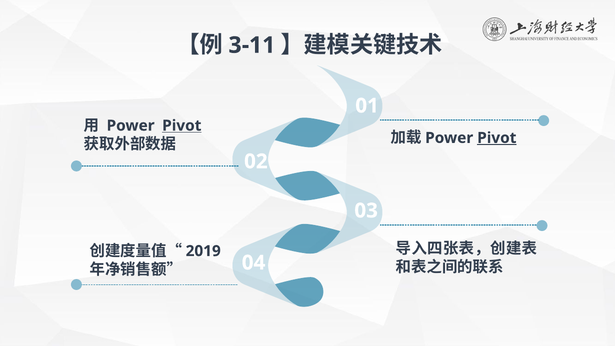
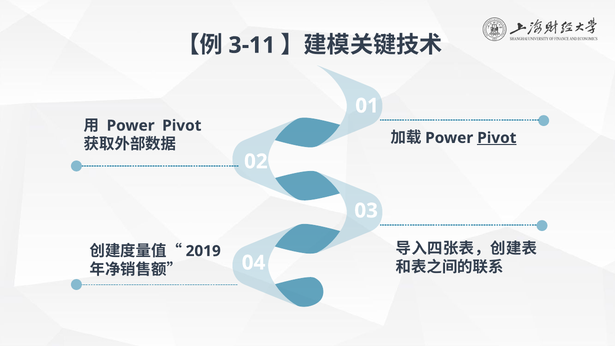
Pivot at (182, 126) underline: present -> none
